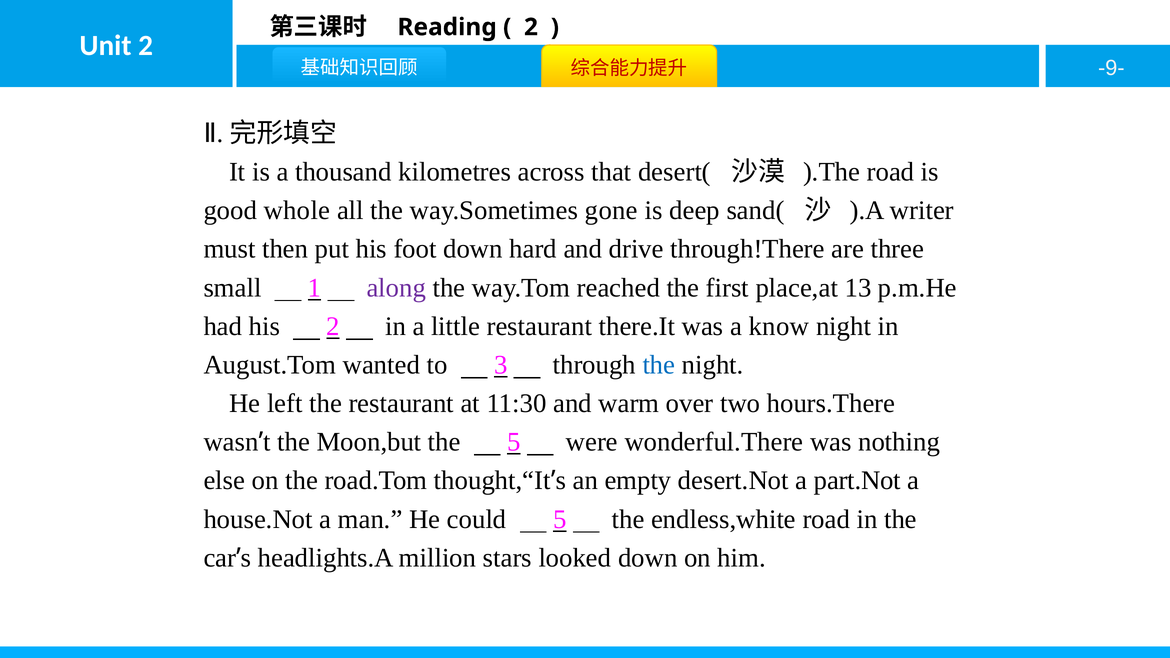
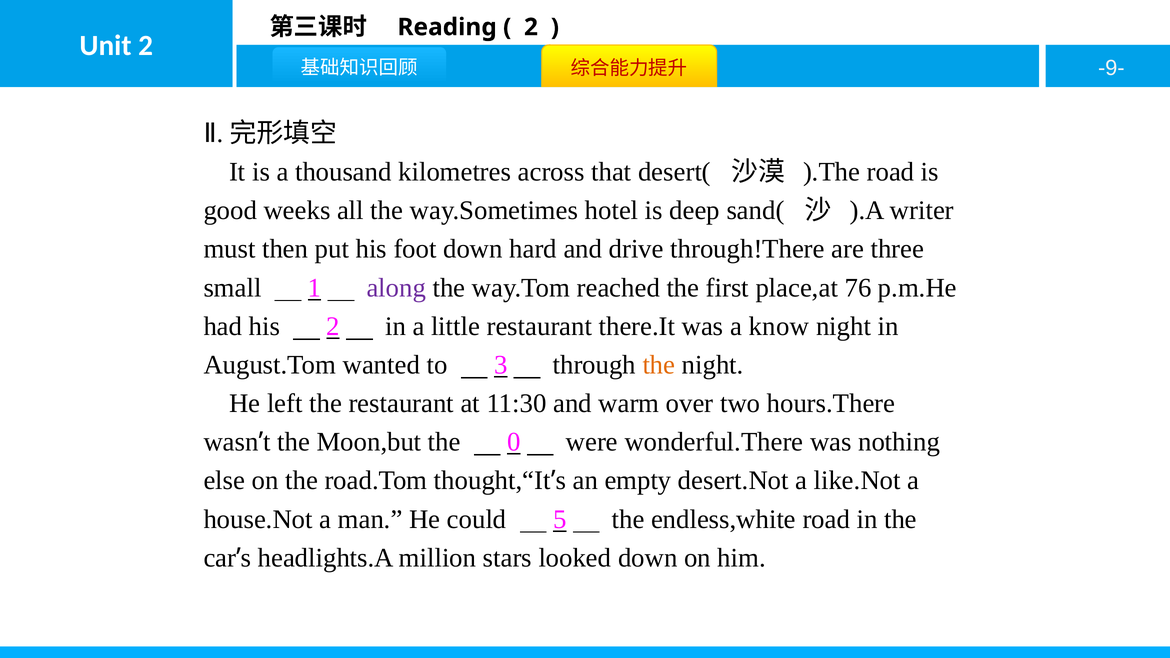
whole: whole -> weeks
gone: gone -> hotel
13: 13 -> 76
the at (659, 365) colour: blue -> orange
the 5: 5 -> 0
part.Not: part.Not -> like.Not
